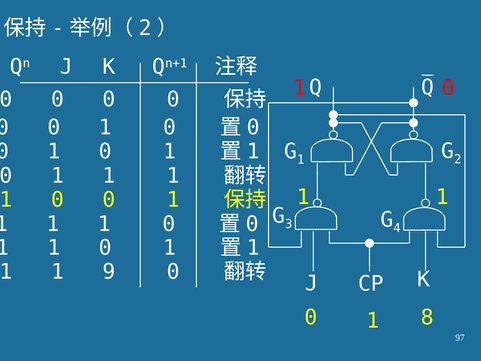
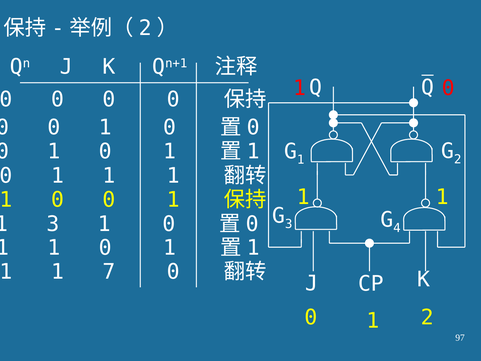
1 at (53, 224): 1 -> 3
9: 9 -> 7
0 8: 8 -> 2
